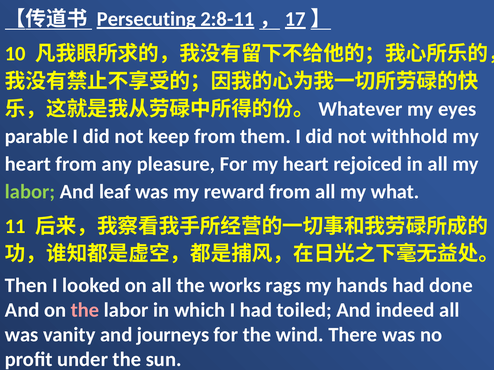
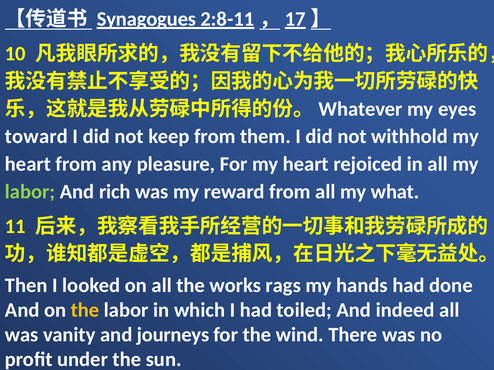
Persecuting: Persecuting -> Synagogues
parable: parable -> toward
leaf: leaf -> rich
the at (85, 310) colour: pink -> yellow
